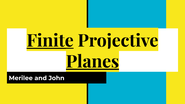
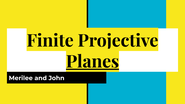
Finite underline: present -> none
